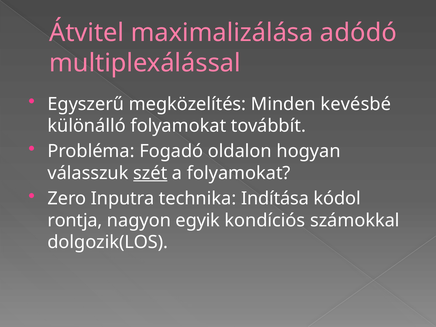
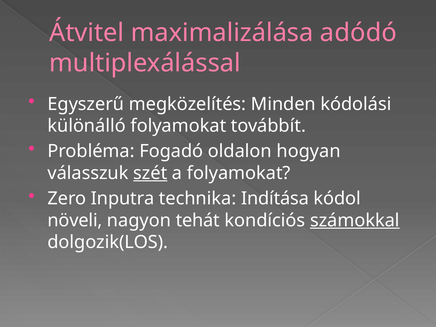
kevésbé: kevésbé -> kódolási
rontja: rontja -> növeli
egyik: egyik -> tehát
számokkal underline: none -> present
